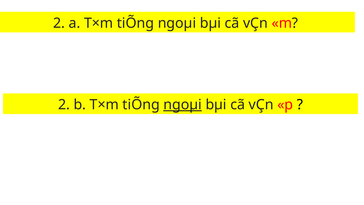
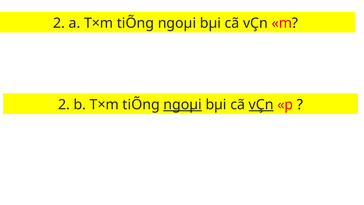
vÇn at (261, 105) underline: none -> present
